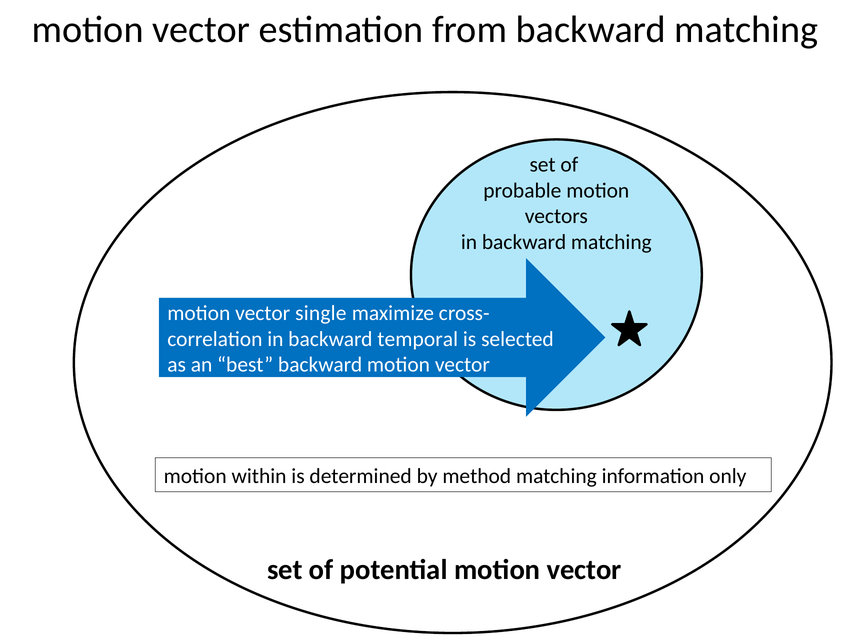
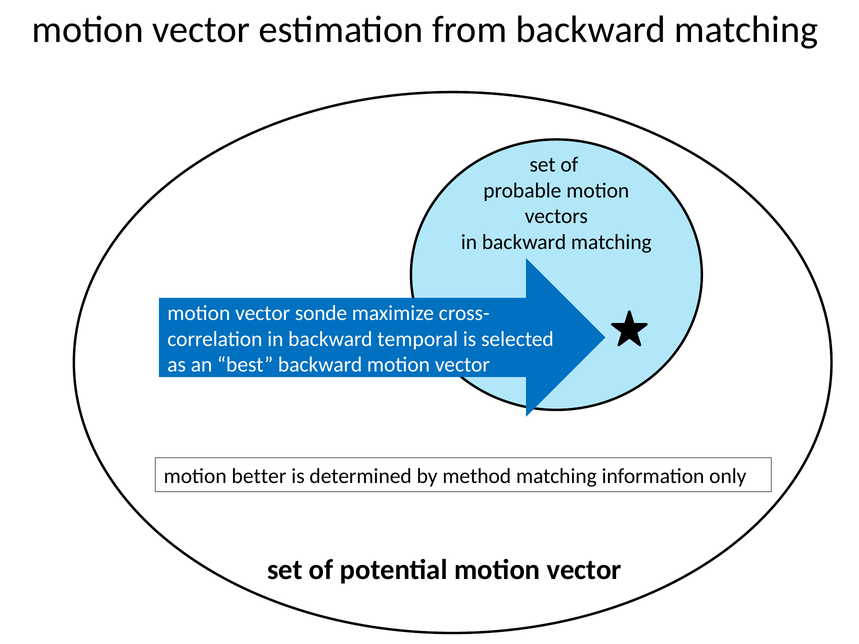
single: single -> sonde
within: within -> better
